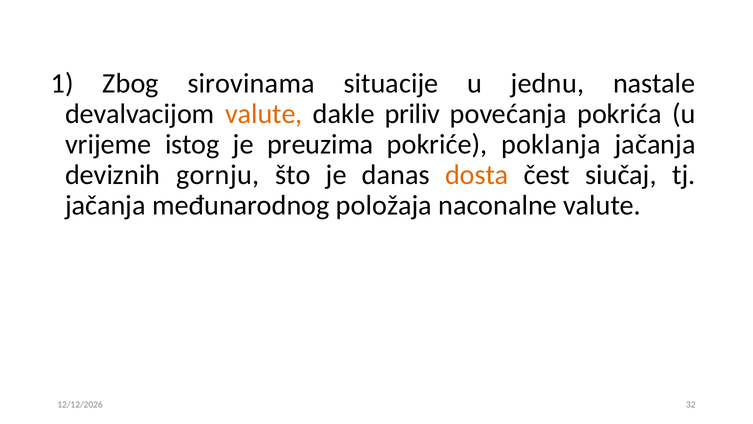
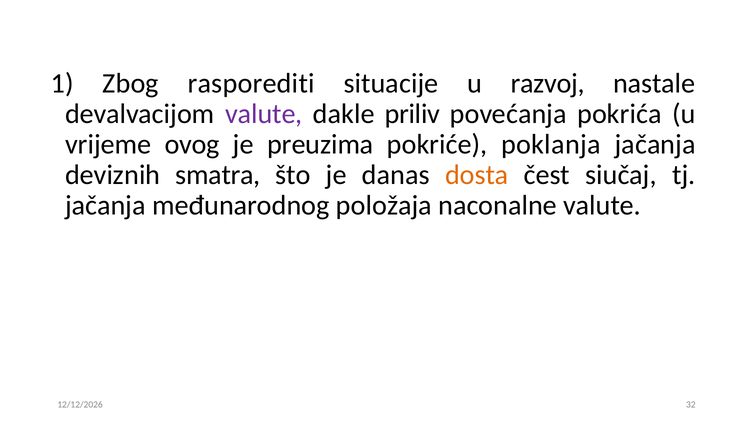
sirovinama: sirovinama -> rasporediti
jednu: jednu -> razvoj
valute at (264, 114) colour: orange -> purple
istog: istog -> ovog
gornju: gornju -> smatra
